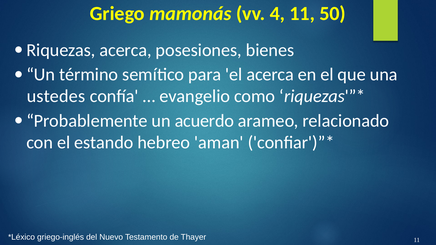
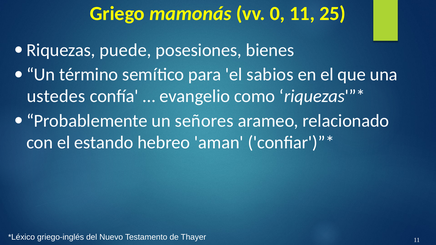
4: 4 -> 0
50: 50 -> 25
Riquezas acerca: acerca -> puede
el acerca: acerca -> sabios
acuerdo: acuerdo -> señores
